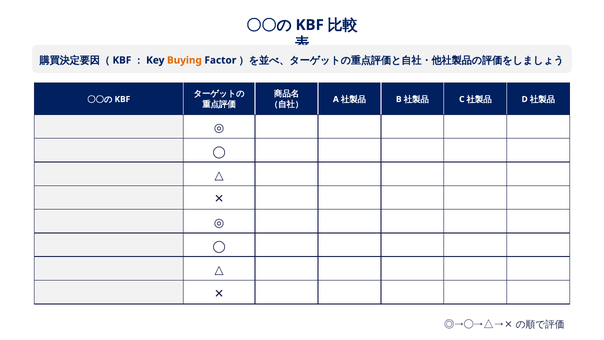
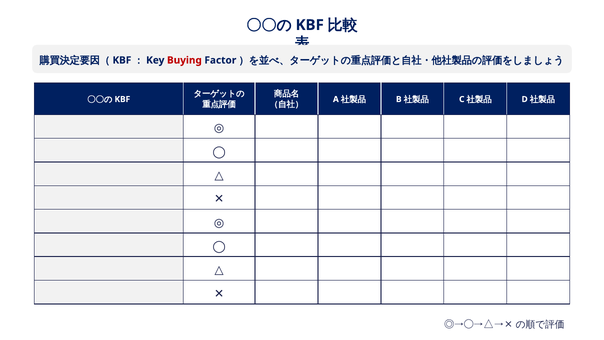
Buying colour: orange -> red
